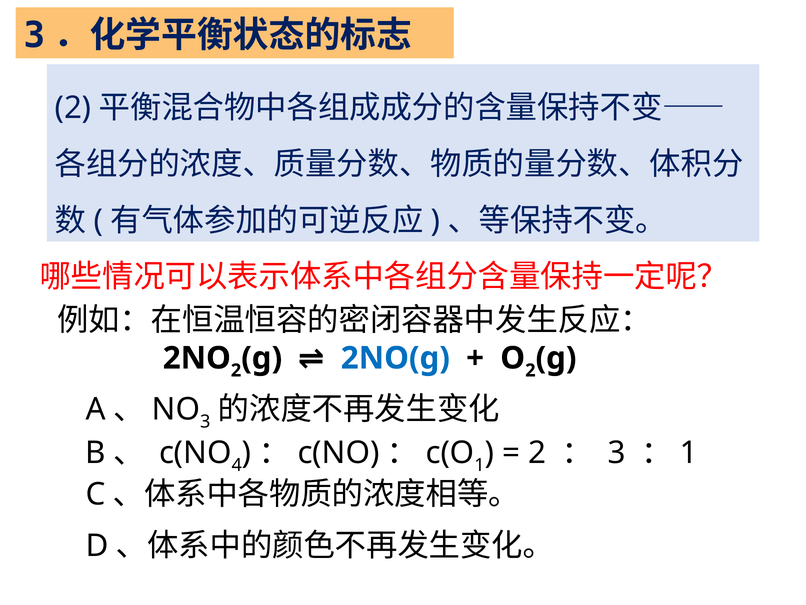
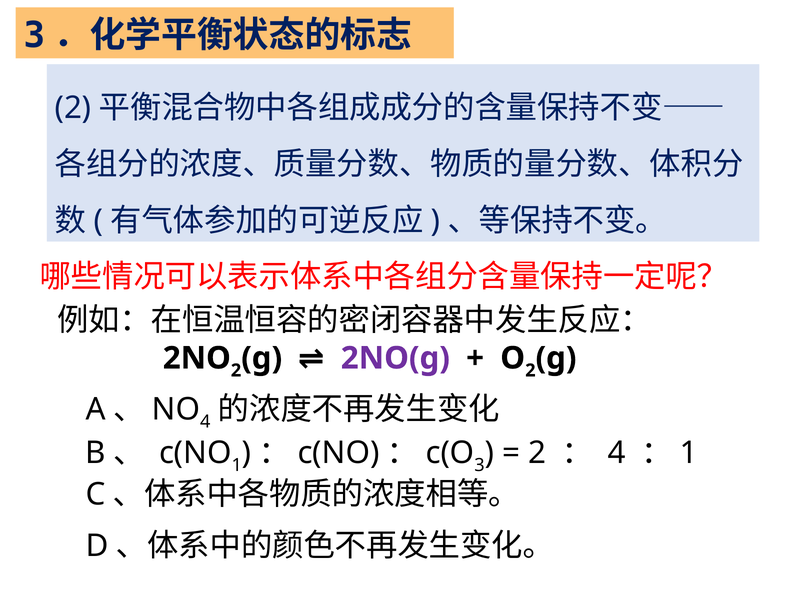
2NO(g colour: blue -> purple
3 at (205, 421): 3 -> 4
4 at (237, 465): 4 -> 1
1 at (479, 465): 1 -> 3
3 at (617, 453): 3 -> 4
